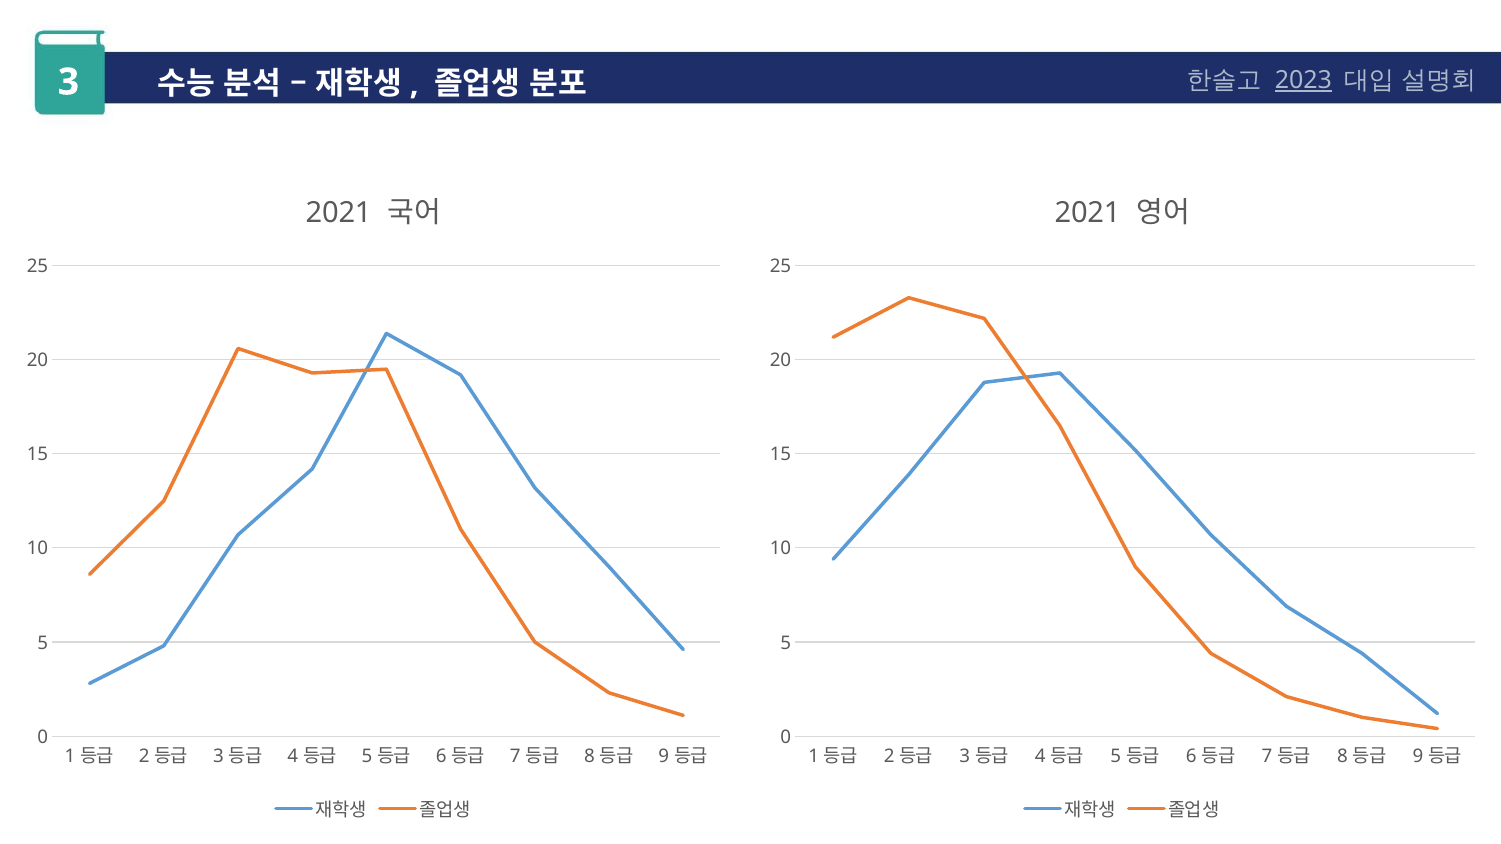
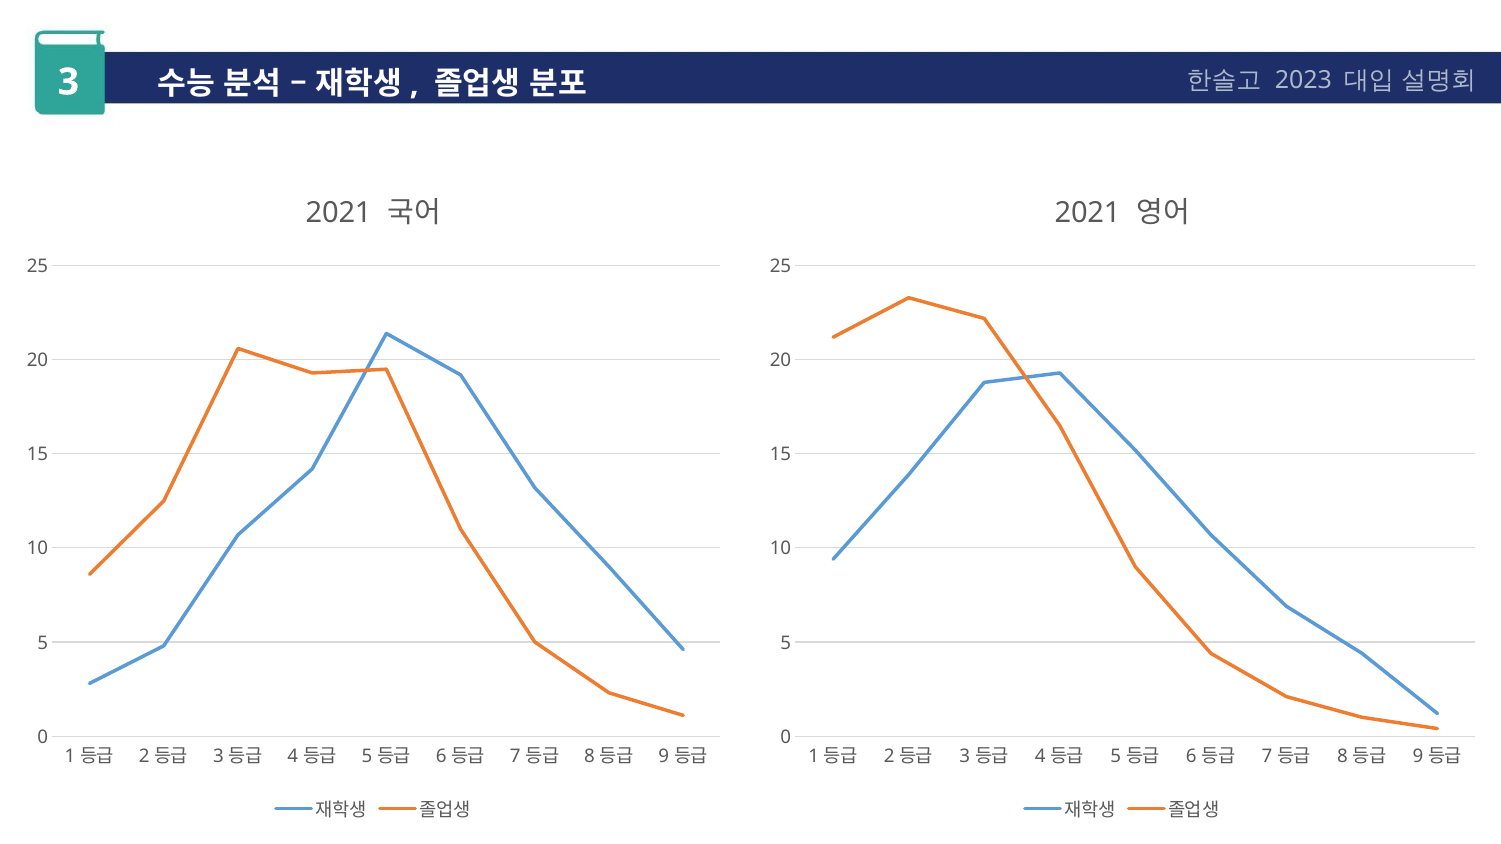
2023 underline: present -> none
